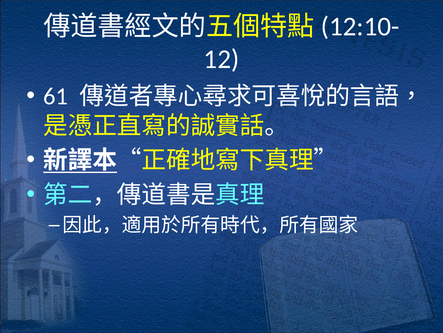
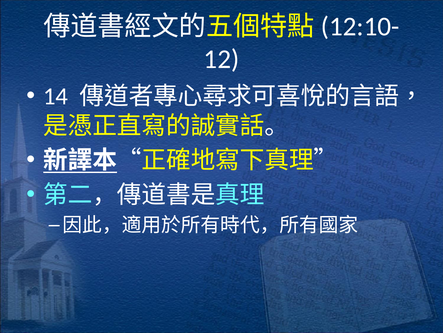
61: 61 -> 14
